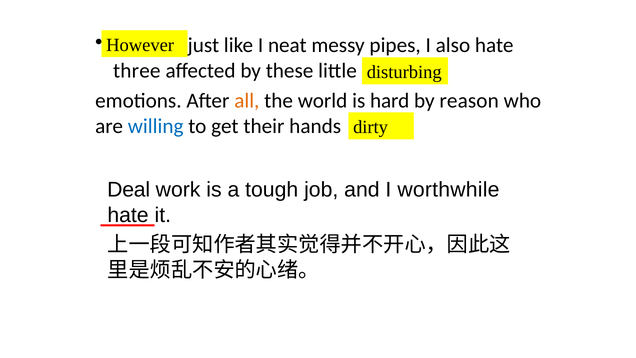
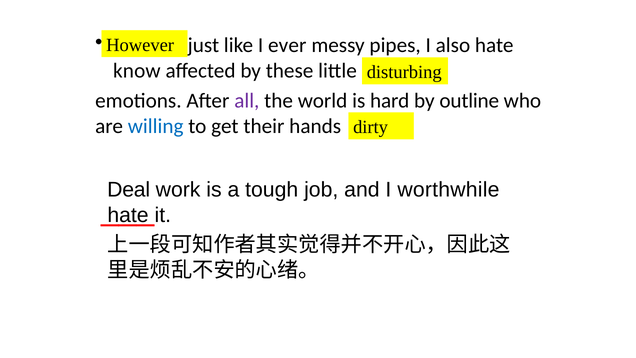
neat: neat -> ever
three: three -> know
all colour: orange -> purple
reason: reason -> outline
